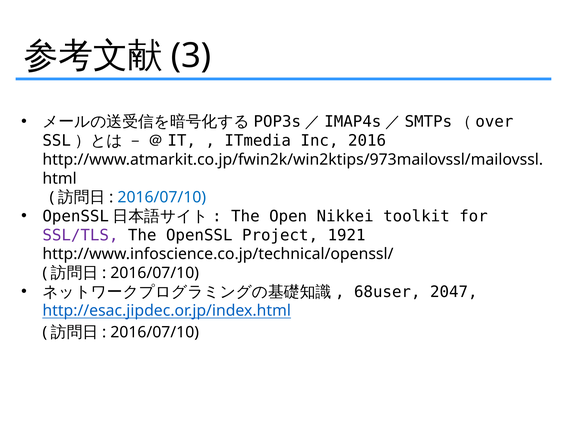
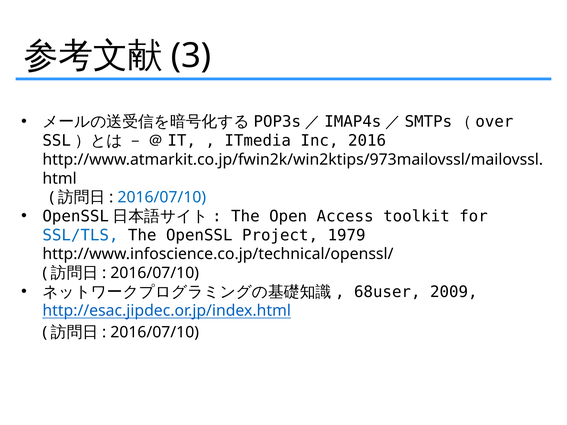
Nikkei: Nikkei -> Access
SSL/TLS colour: purple -> blue
1921: 1921 -> 1979
2047: 2047 -> 2009
